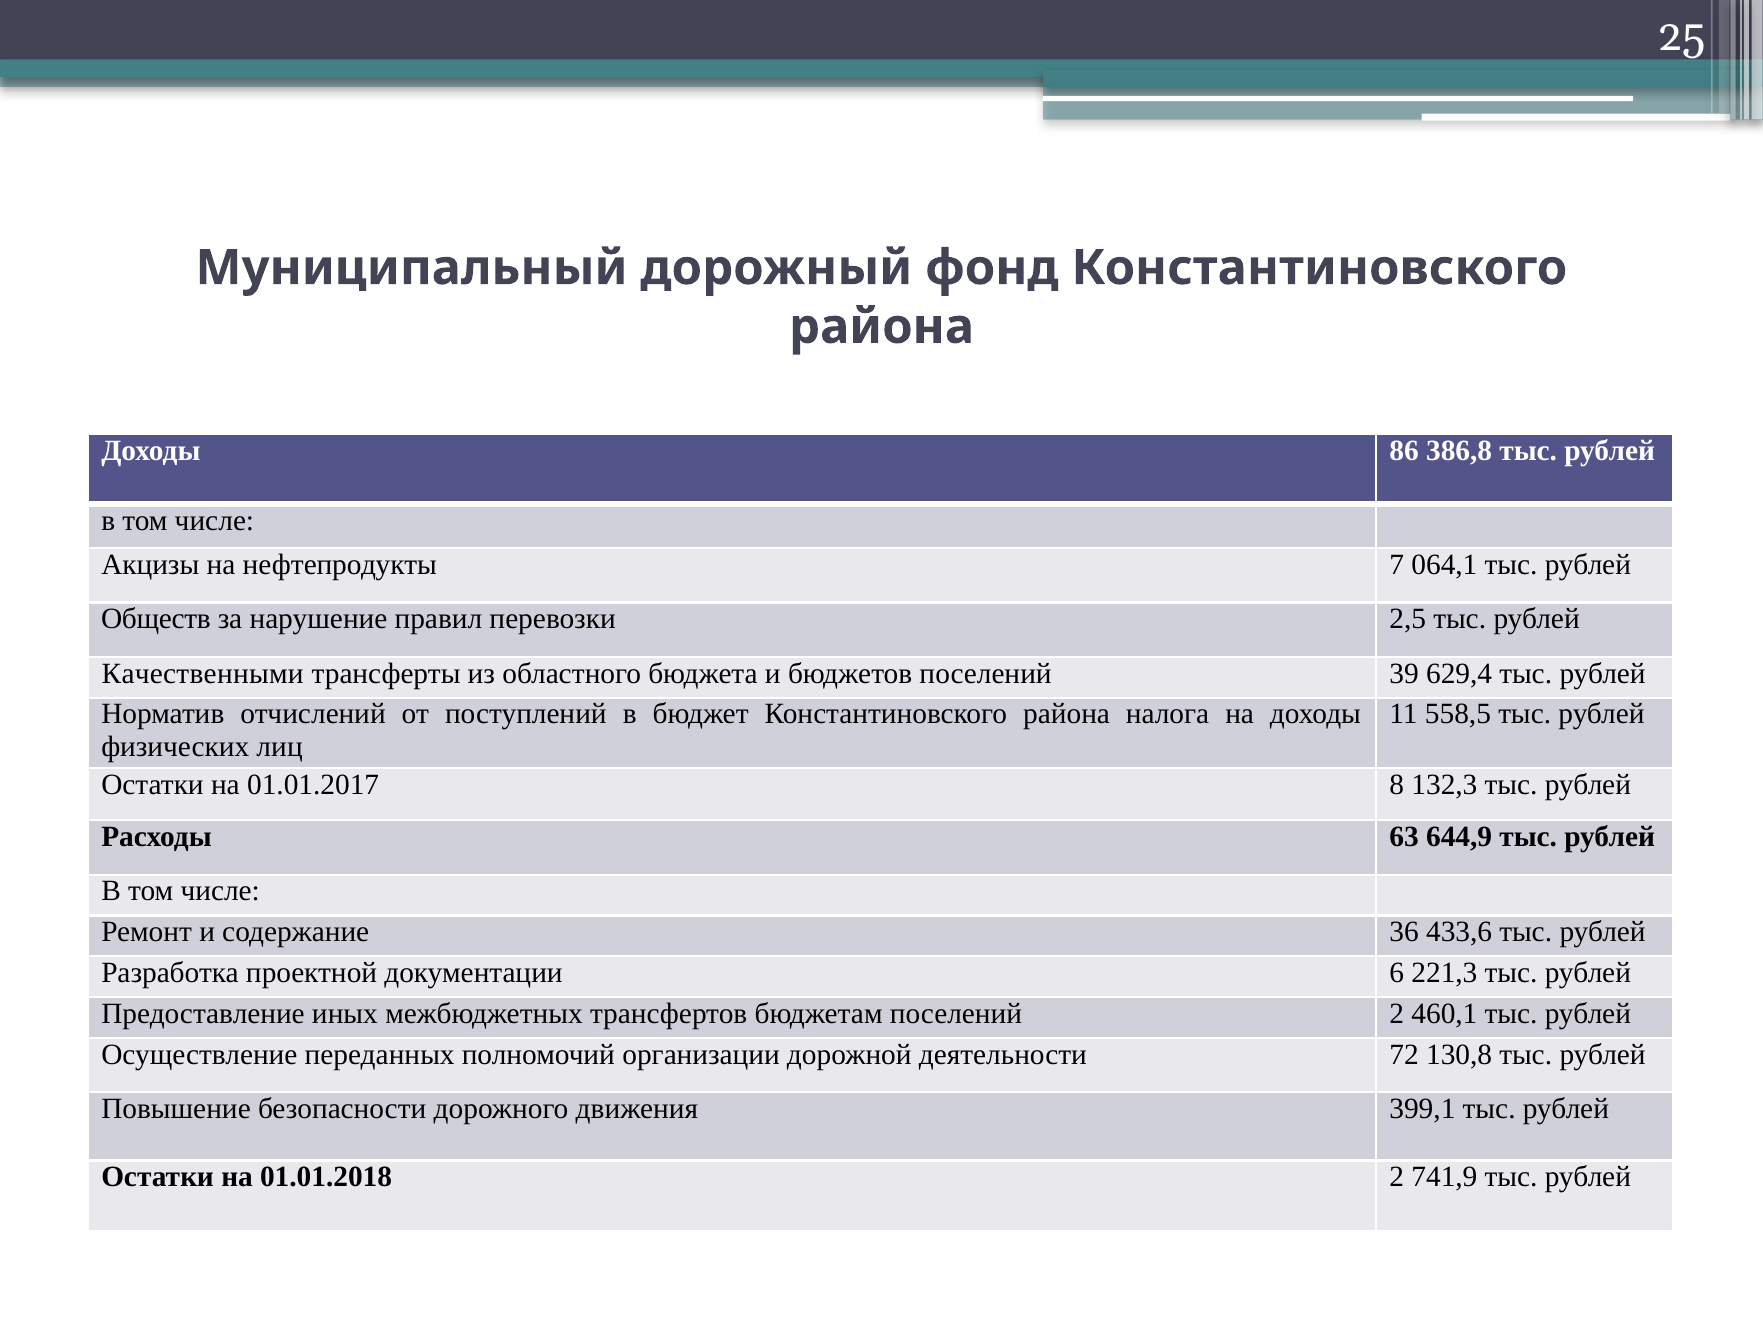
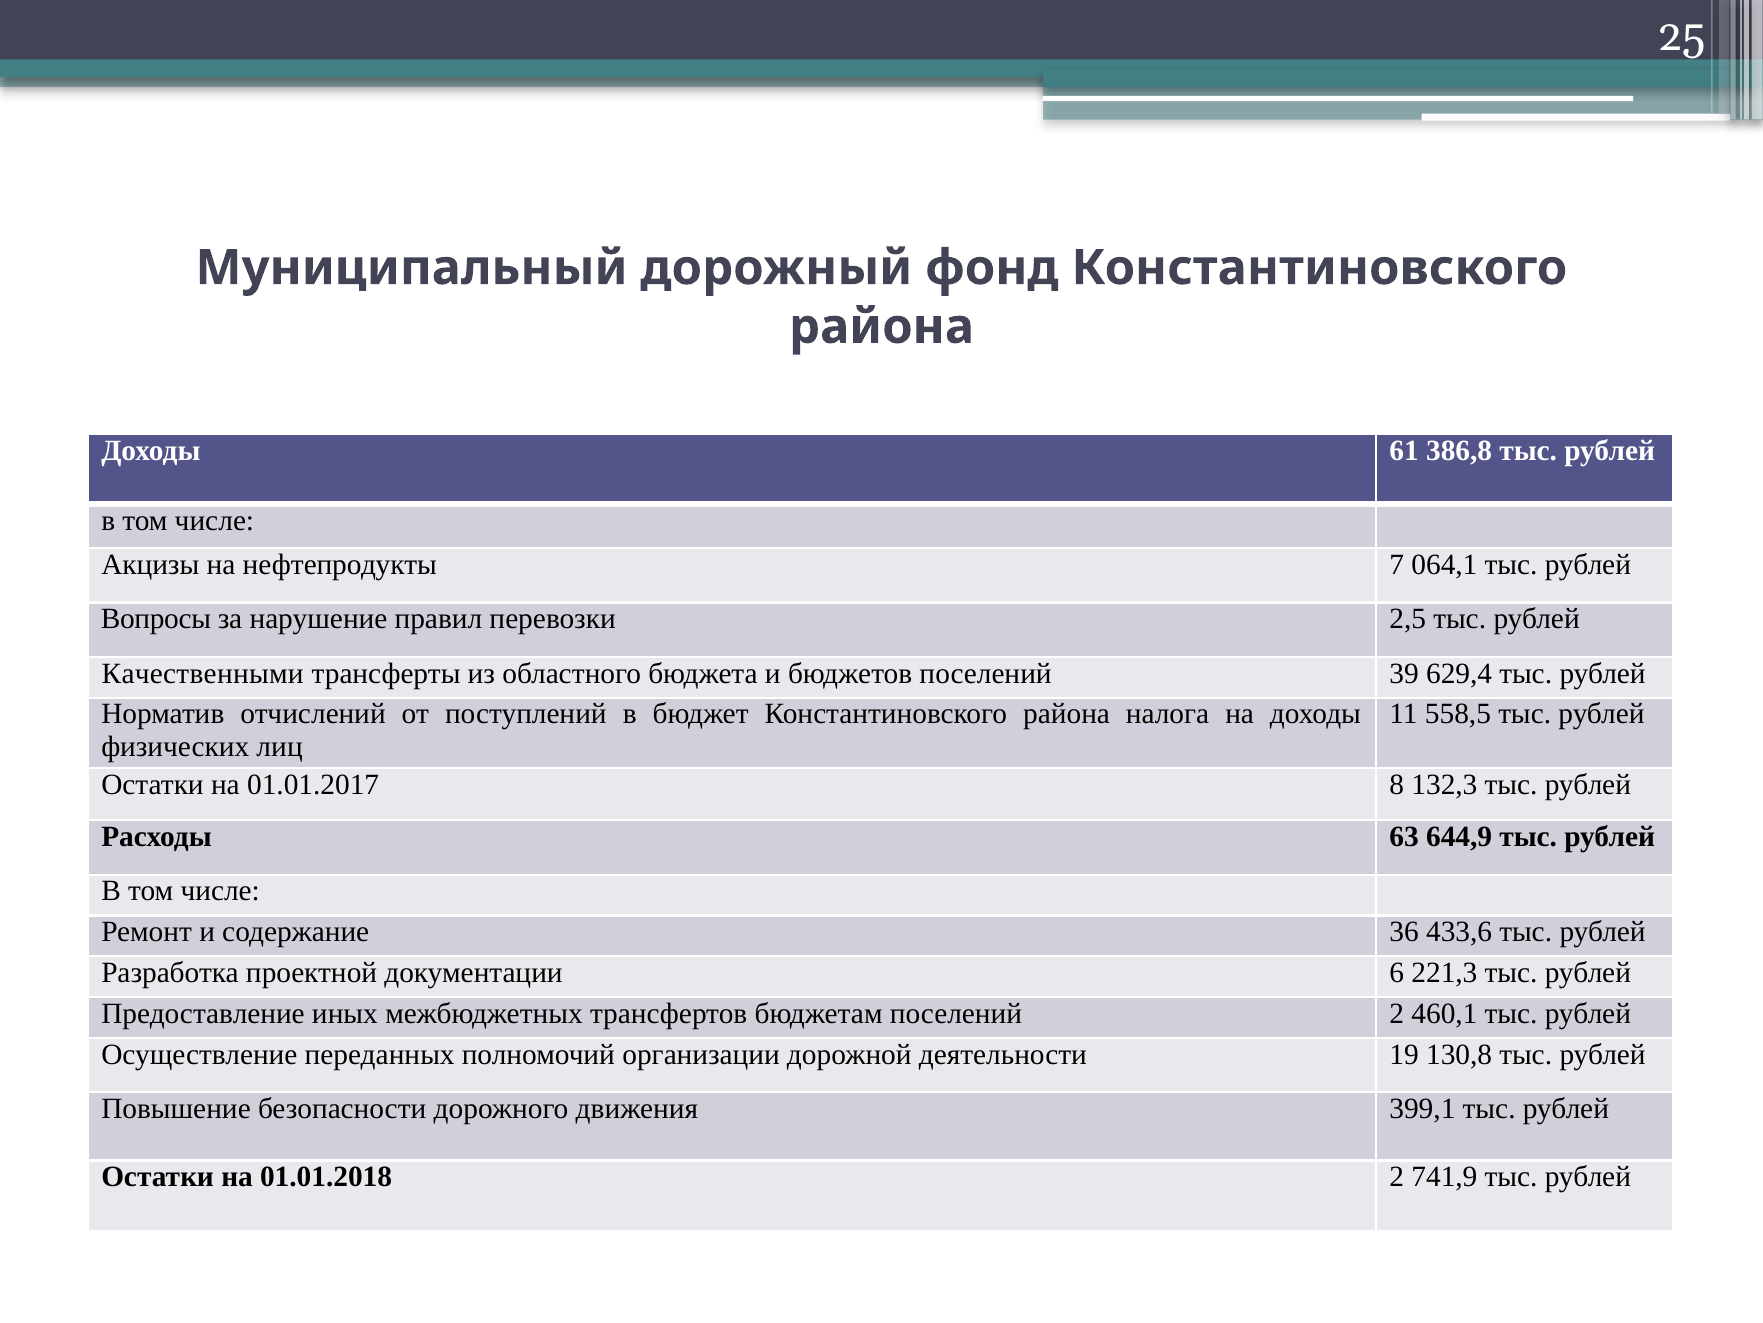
86: 86 -> 61
Обществ: Обществ -> Вопросы
72: 72 -> 19
